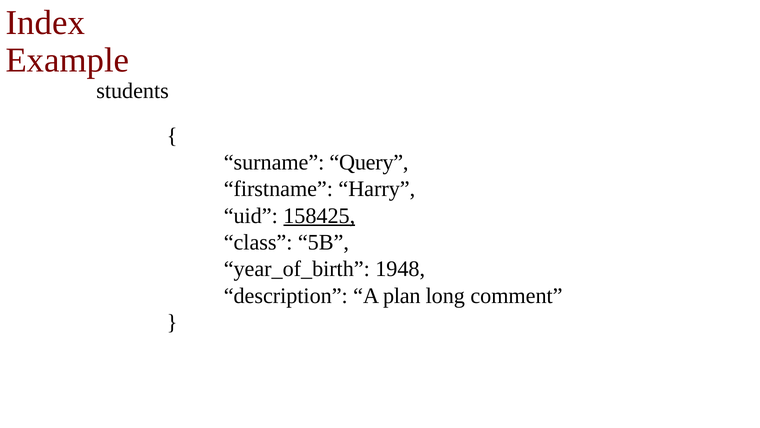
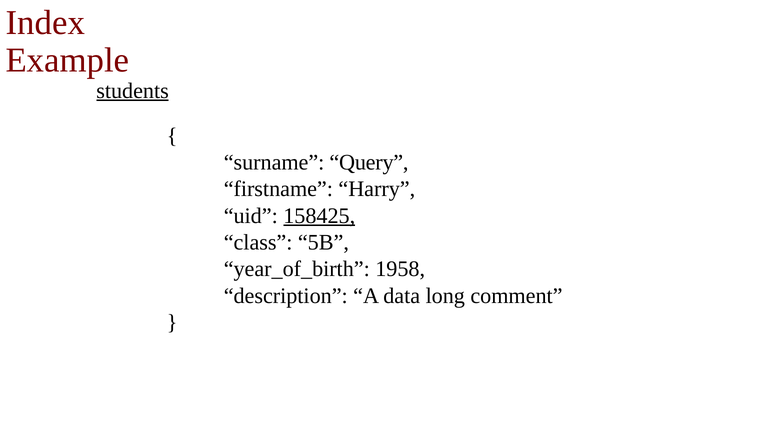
students underline: none -> present
1948: 1948 -> 1958
plan: plan -> data
